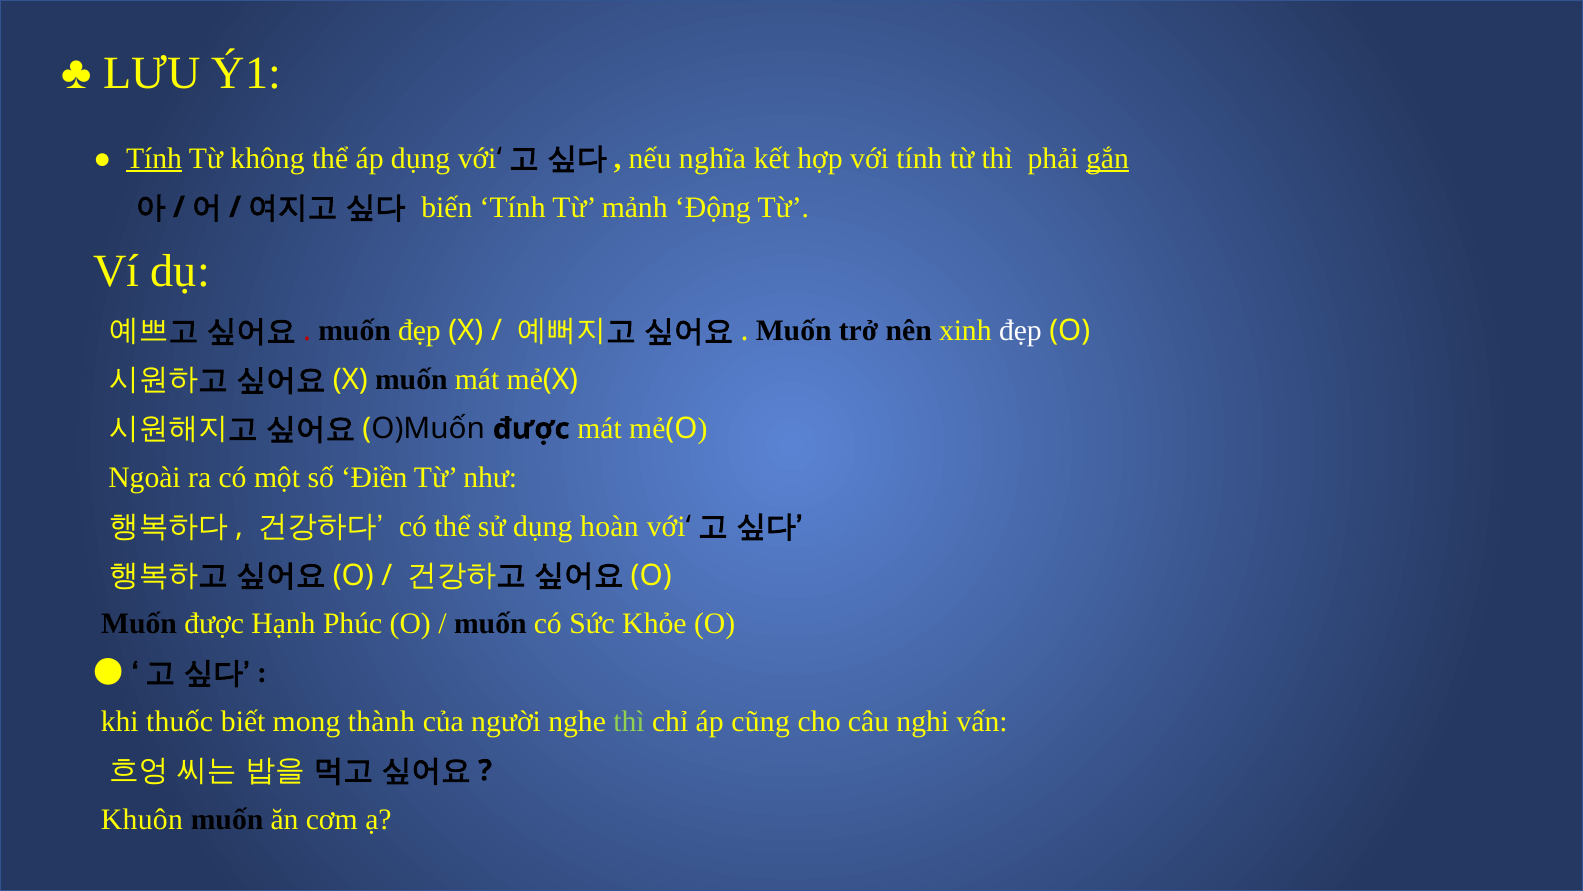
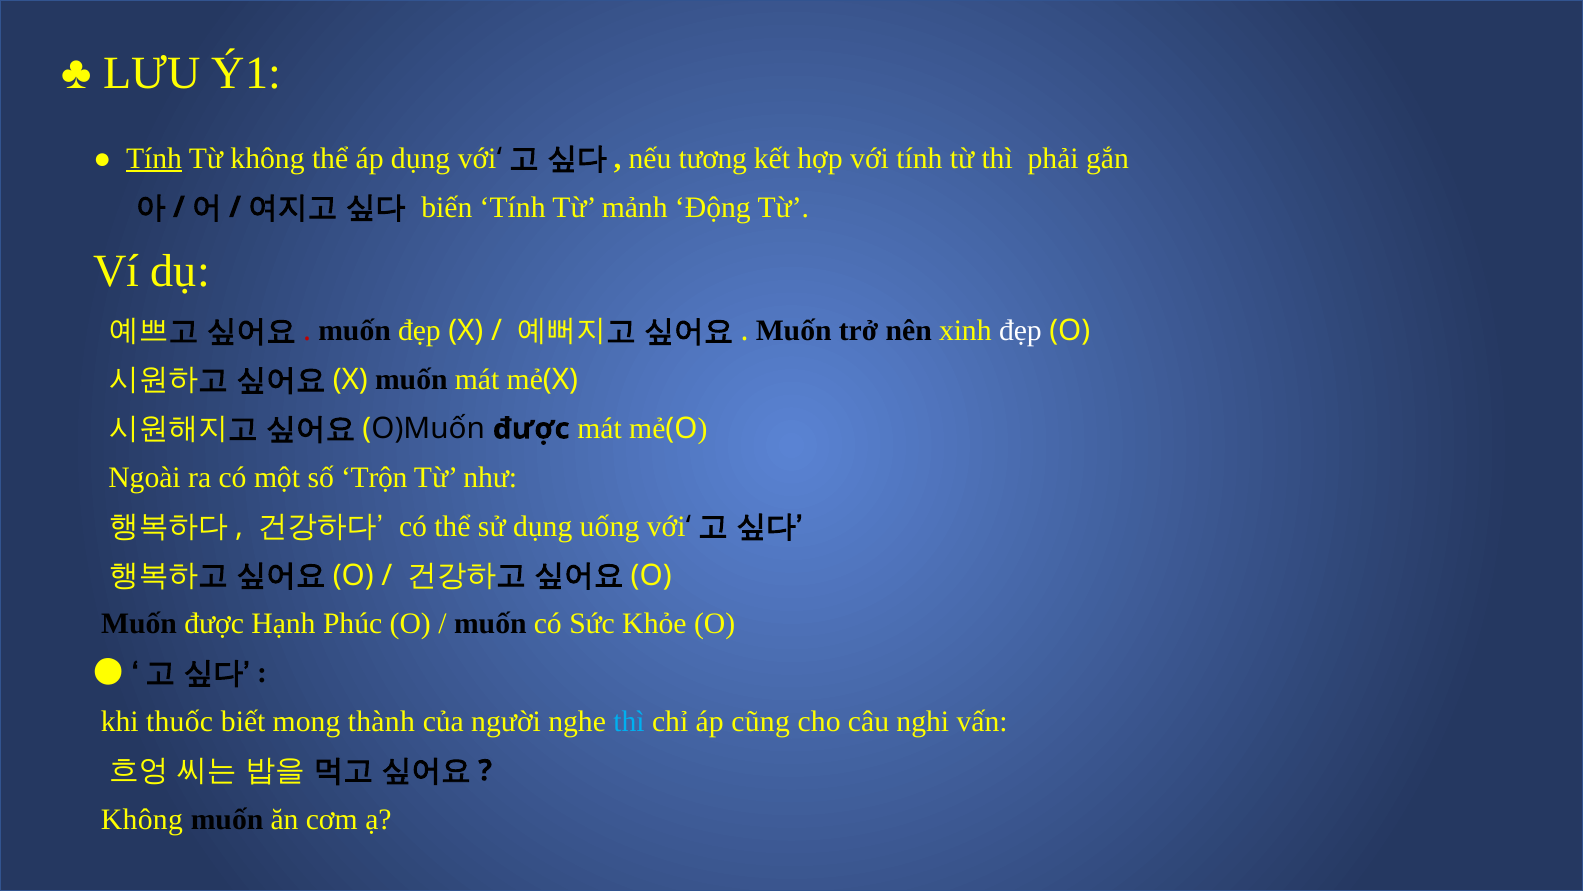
nghĩa: nghĩa -> tương
gắn underline: present -> none
Điền: Điền -> Trộn
hoàn: hoàn -> uống
thì at (629, 721) colour: light green -> light blue
Khuôn at (142, 819): Khuôn -> Không
